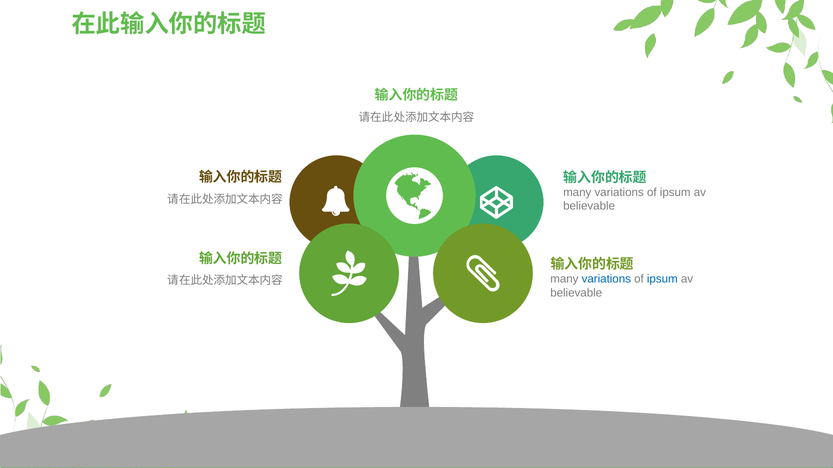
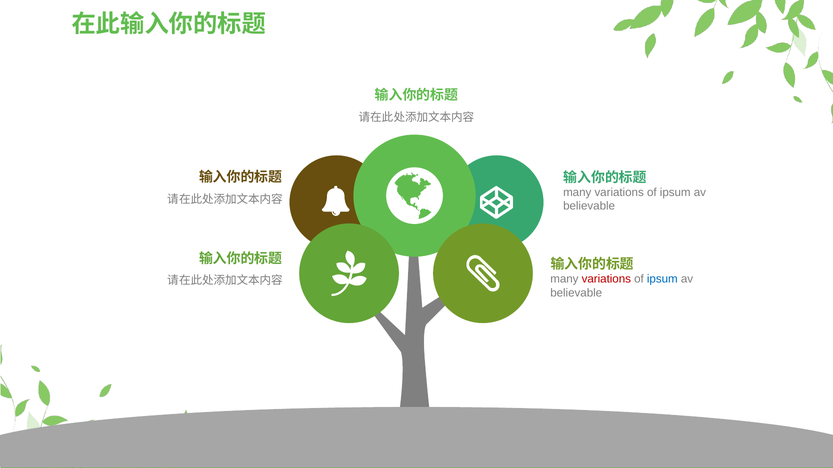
variations at (606, 279) colour: blue -> red
